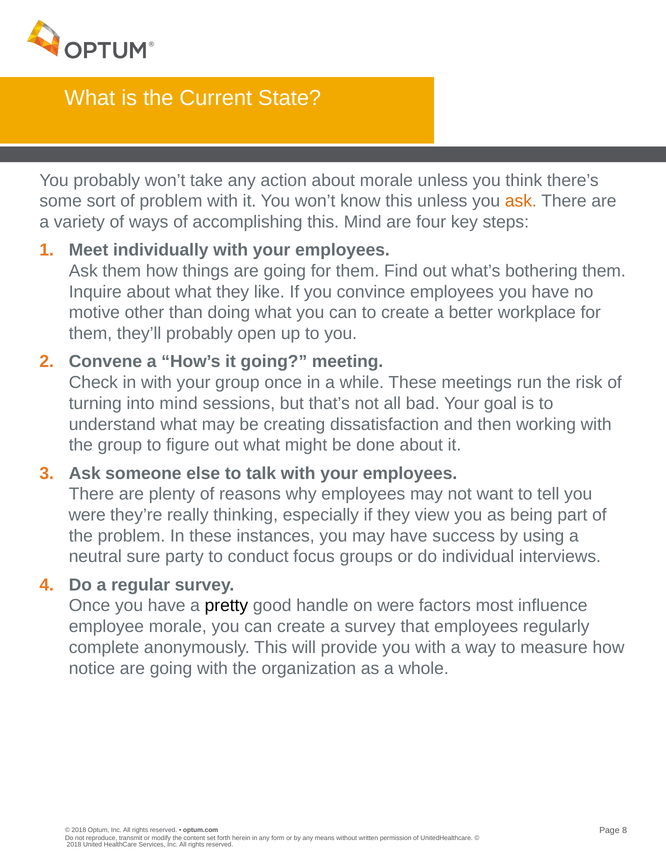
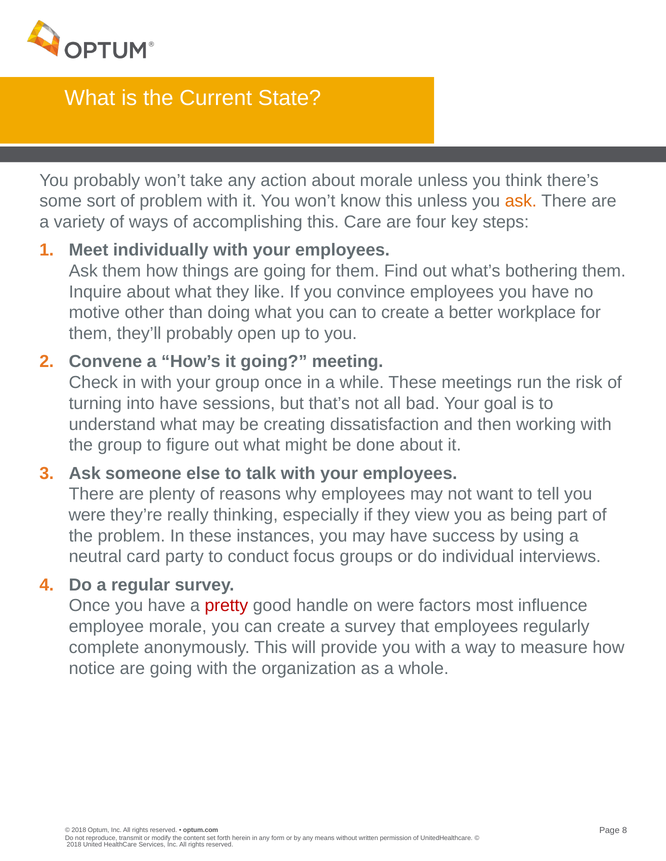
this Mind: Mind -> Care
into mind: mind -> have
sure: sure -> card
pretty colour: black -> red
